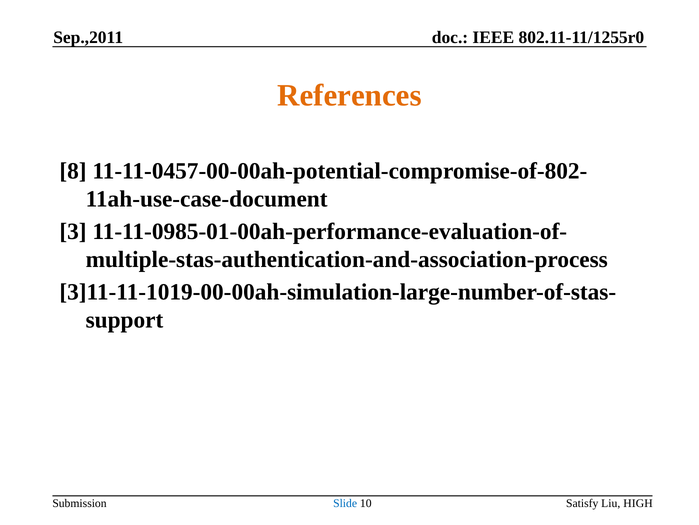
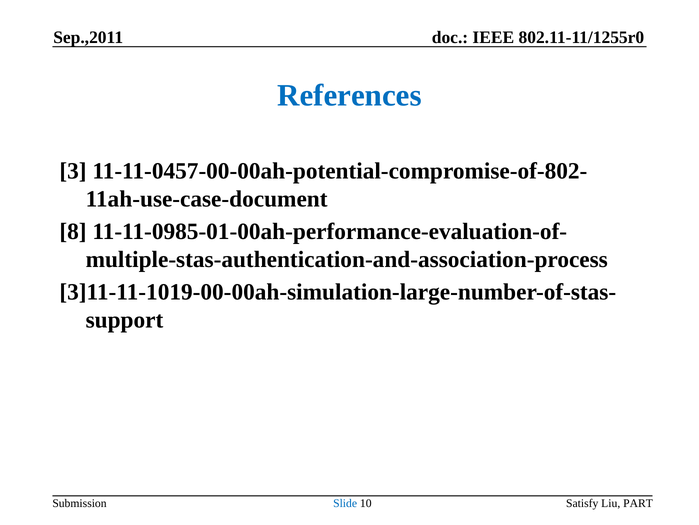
References colour: orange -> blue
8: 8 -> 3
3: 3 -> 8
HIGH: HIGH -> PART
